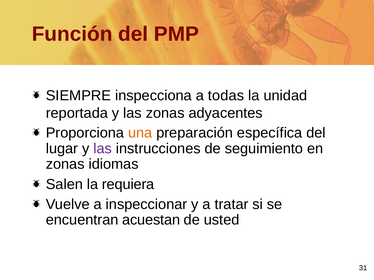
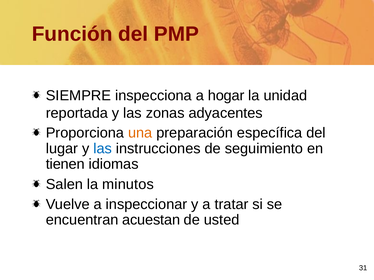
todas: todas -> hogar
las at (103, 149) colour: purple -> blue
zonas at (65, 165): zonas -> tienen
requiera: requiera -> minutos
